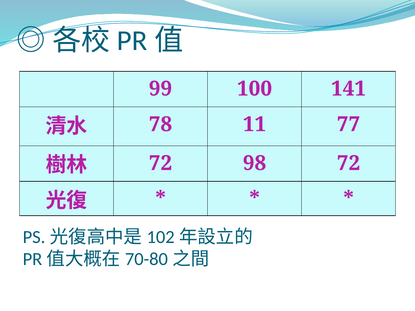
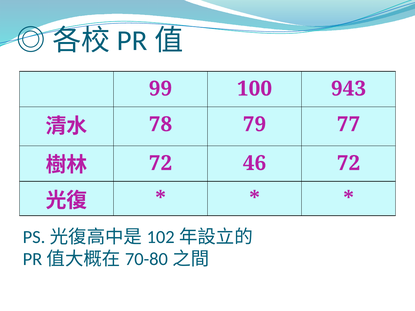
141: 141 -> 943
11: 11 -> 79
98: 98 -> 46
